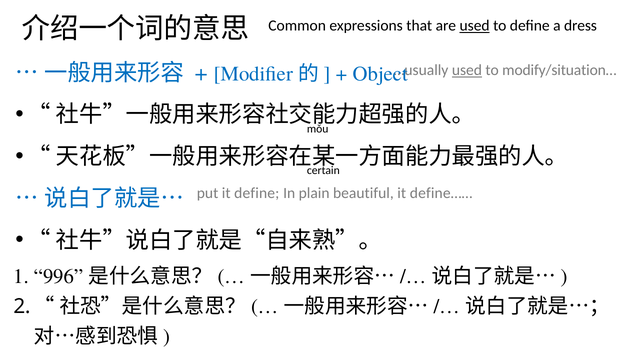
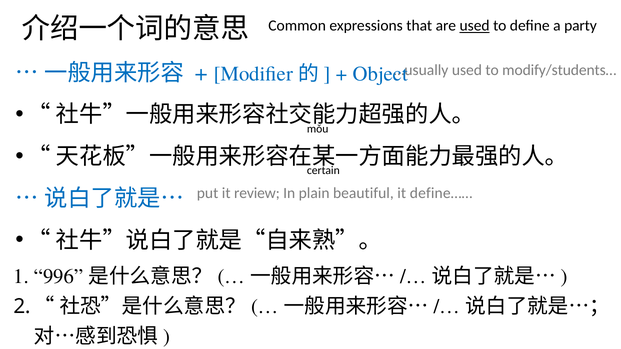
dress: dress -> party
used at (467, 70) underline: present -> none
modify/situation…: modify/situation… -> modify/students…
it define: define -> review
